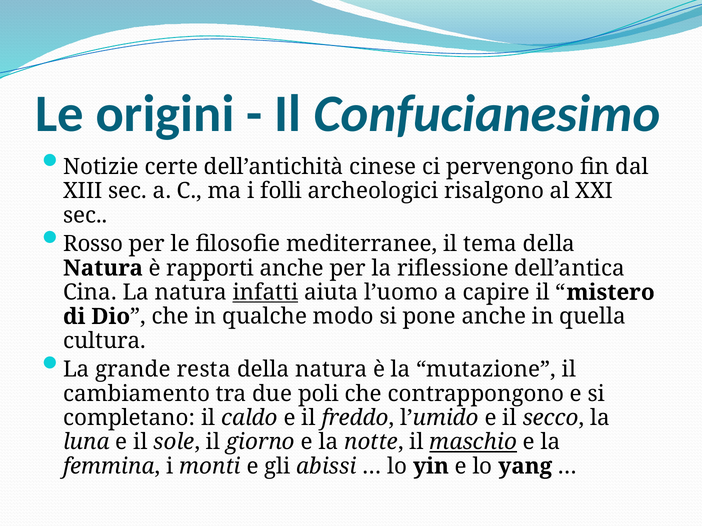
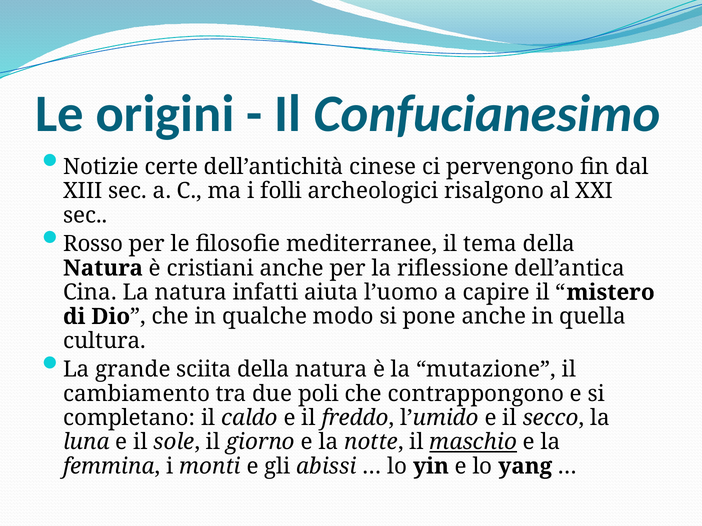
rapporti: rapporti -> cristiani
infatti underline: present -> none
resta: resta -> sciita
